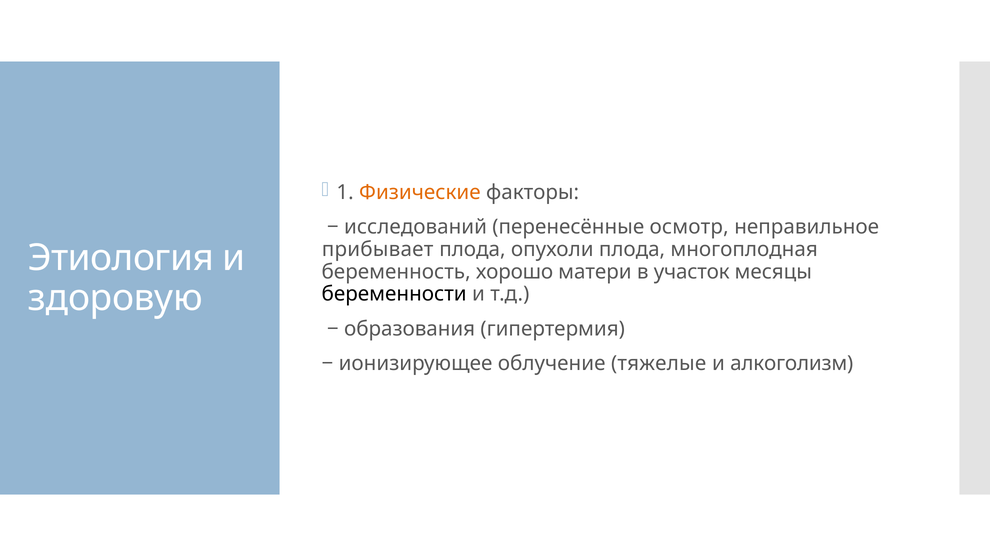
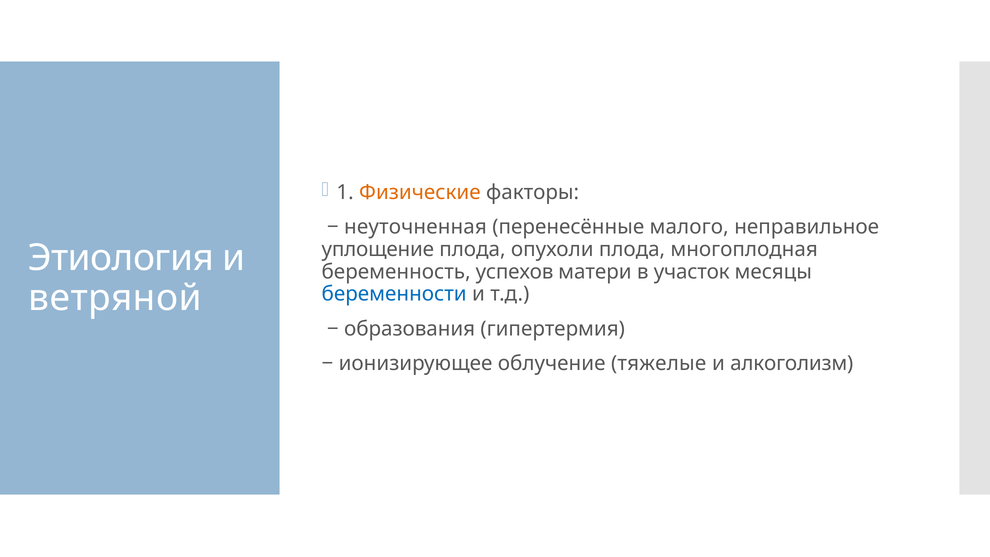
исследований: исследований -> неуточненная
осмотр: осмотр -> малого
прибывает: прибывает -> уплощение
хорошо: хорошо -> успехов
здоровую: здоровую -> ветряной
беременности colour: black -> blue
